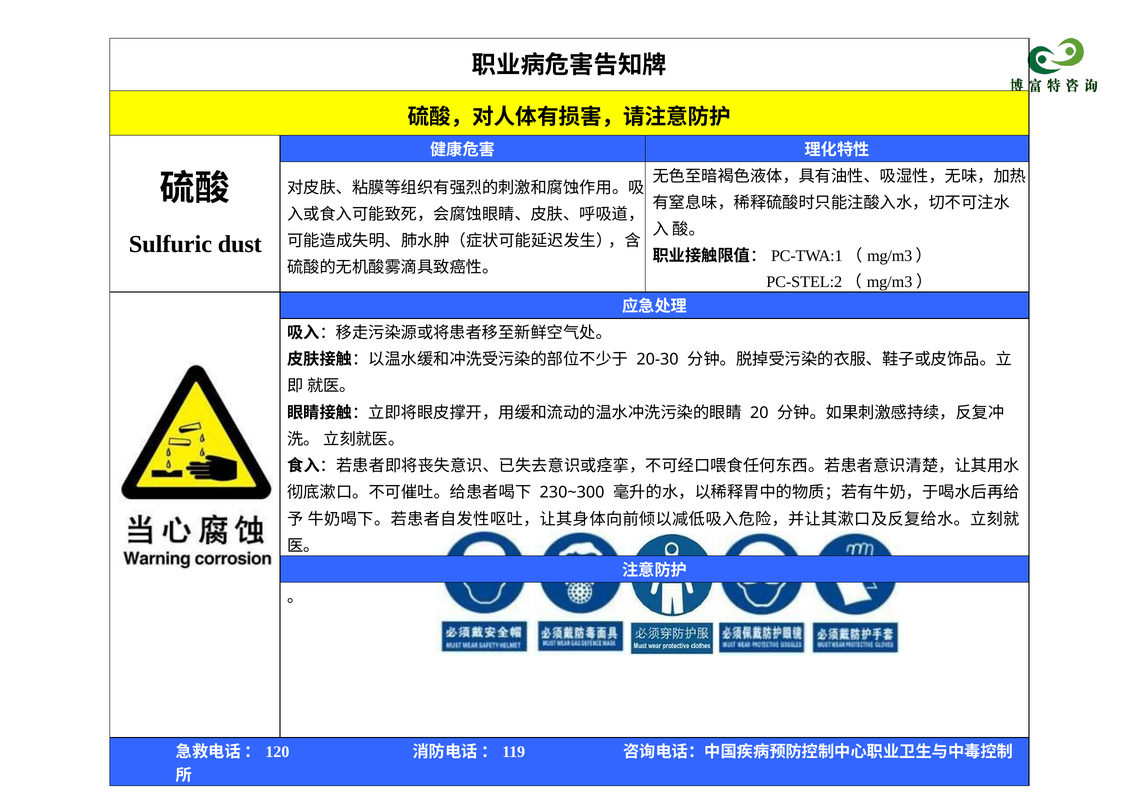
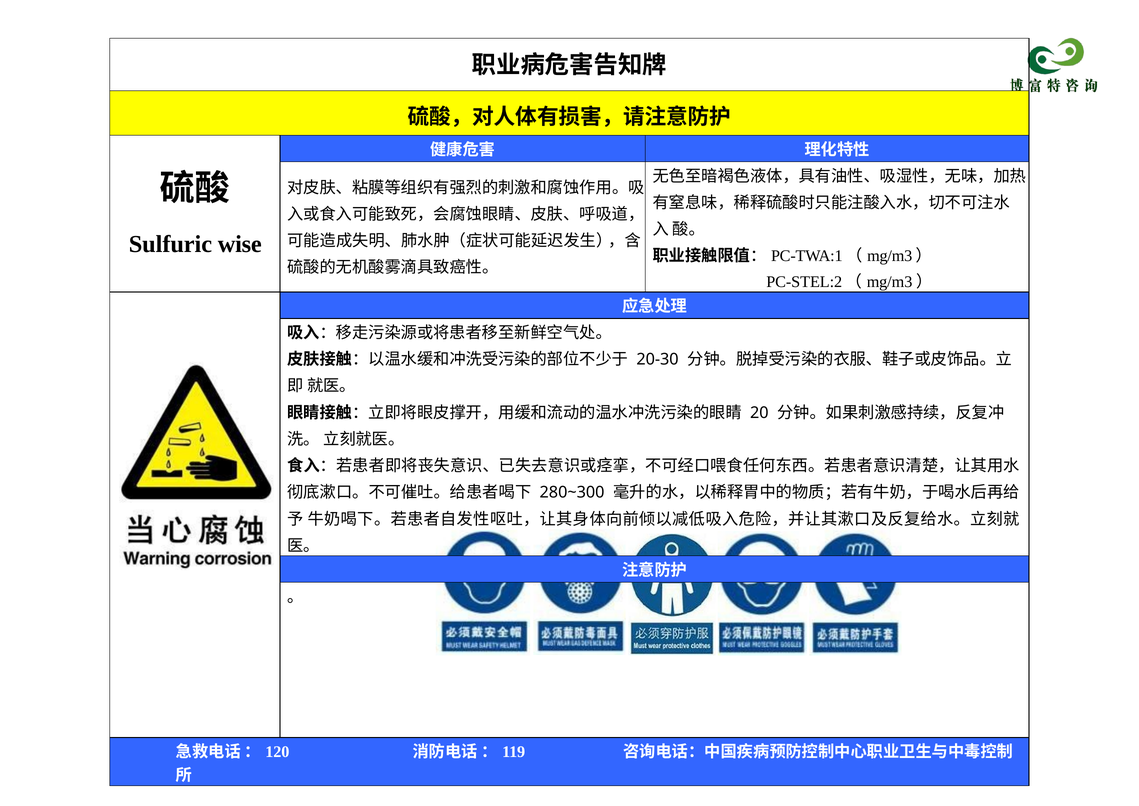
dust: dust -> wise
230~300: 230~300 -> 280~300
